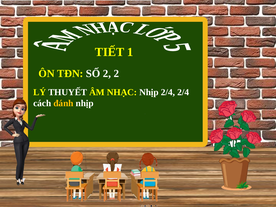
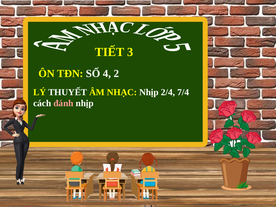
1: 1 -> 3
SỐ 2: 2 -> 4
2/4 2/4: 2/4 -> 7/4
đánh colour: yellow -> pink
